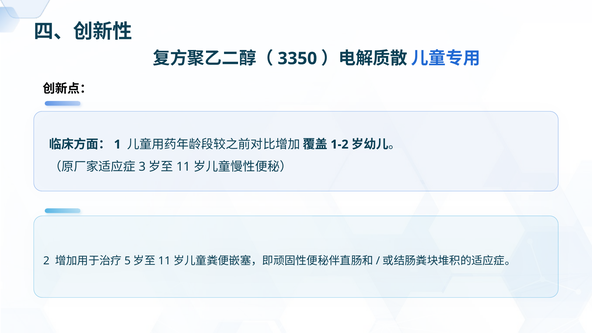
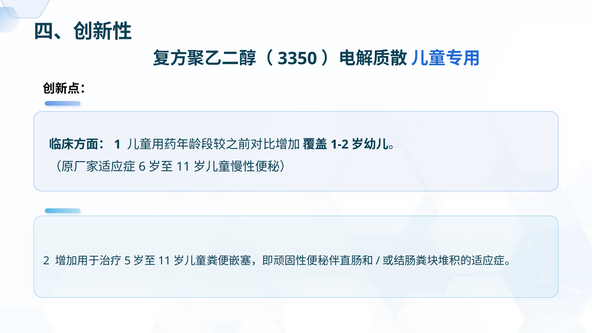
3: 3 -> 6
